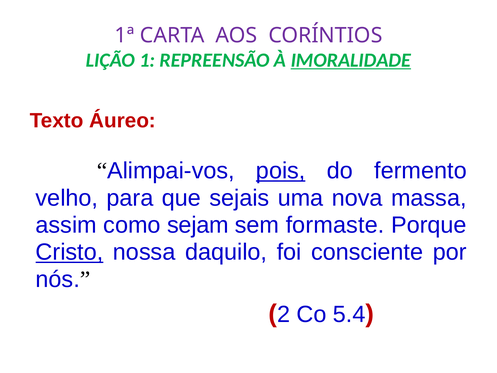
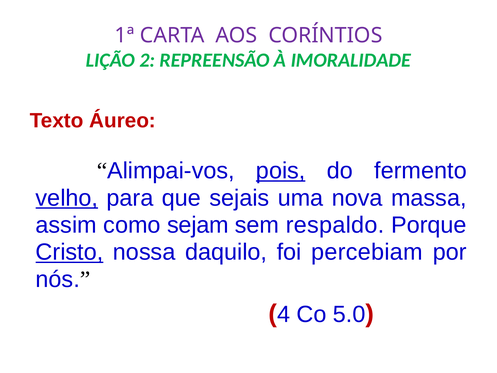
1: 1 -> 2
IMORALIDADE underline: present -> none
velho underline: none -> present
formaste: formaste -> respaldo
consciente: consciente -> percebiam
2: 2 -> 4
5.4: 5.4 -> 5.0
